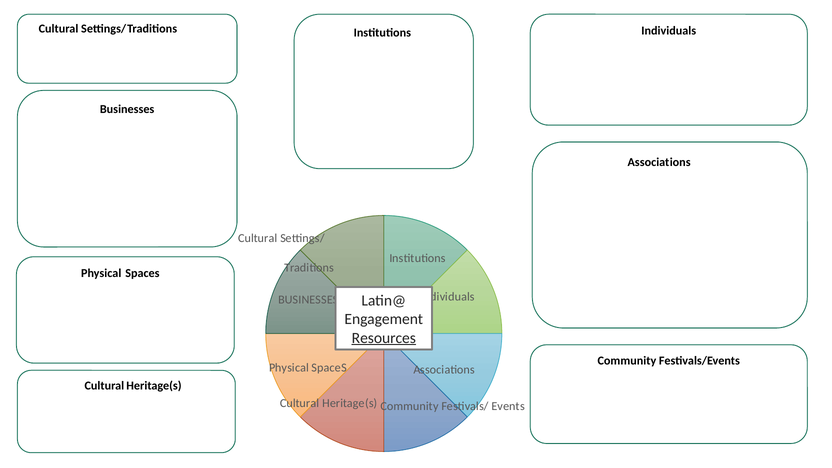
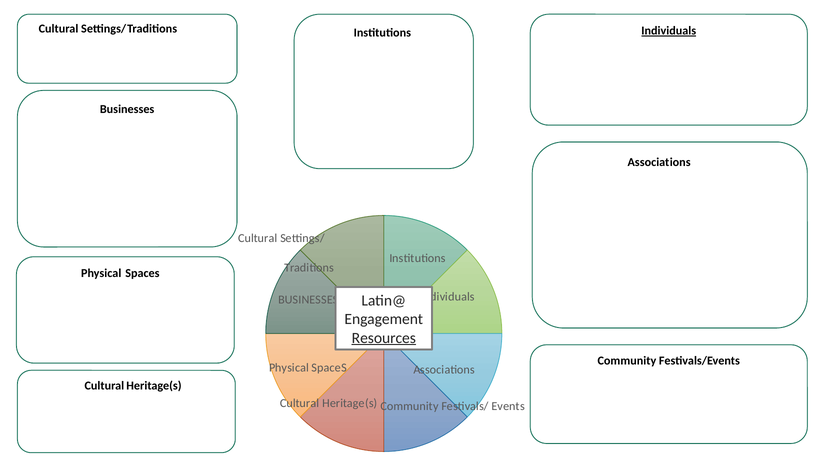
Individuals at (669, 31) underline: none -> present
